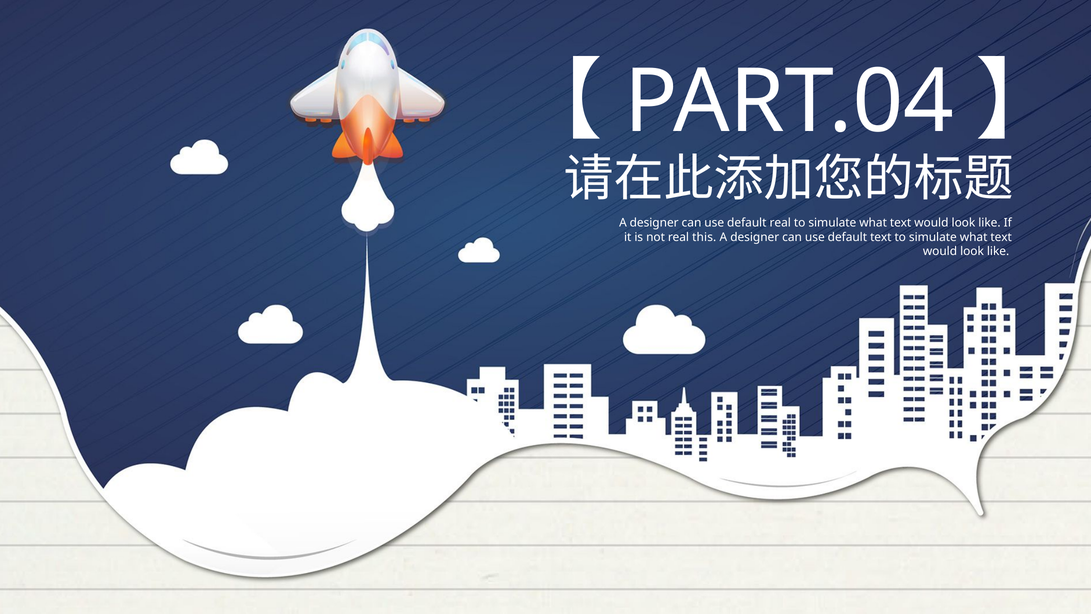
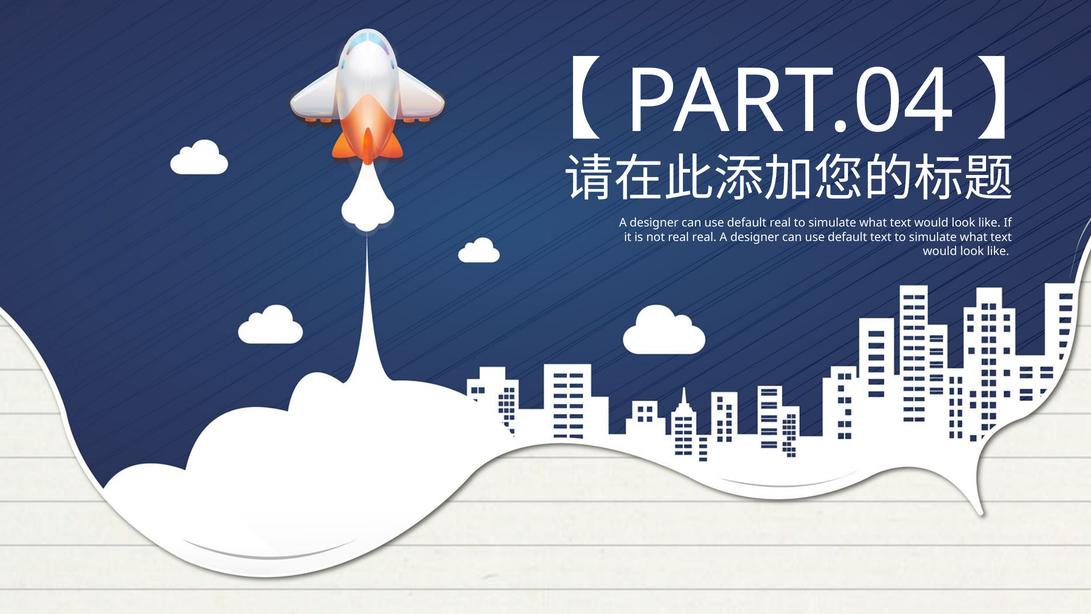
real this: this -> real
